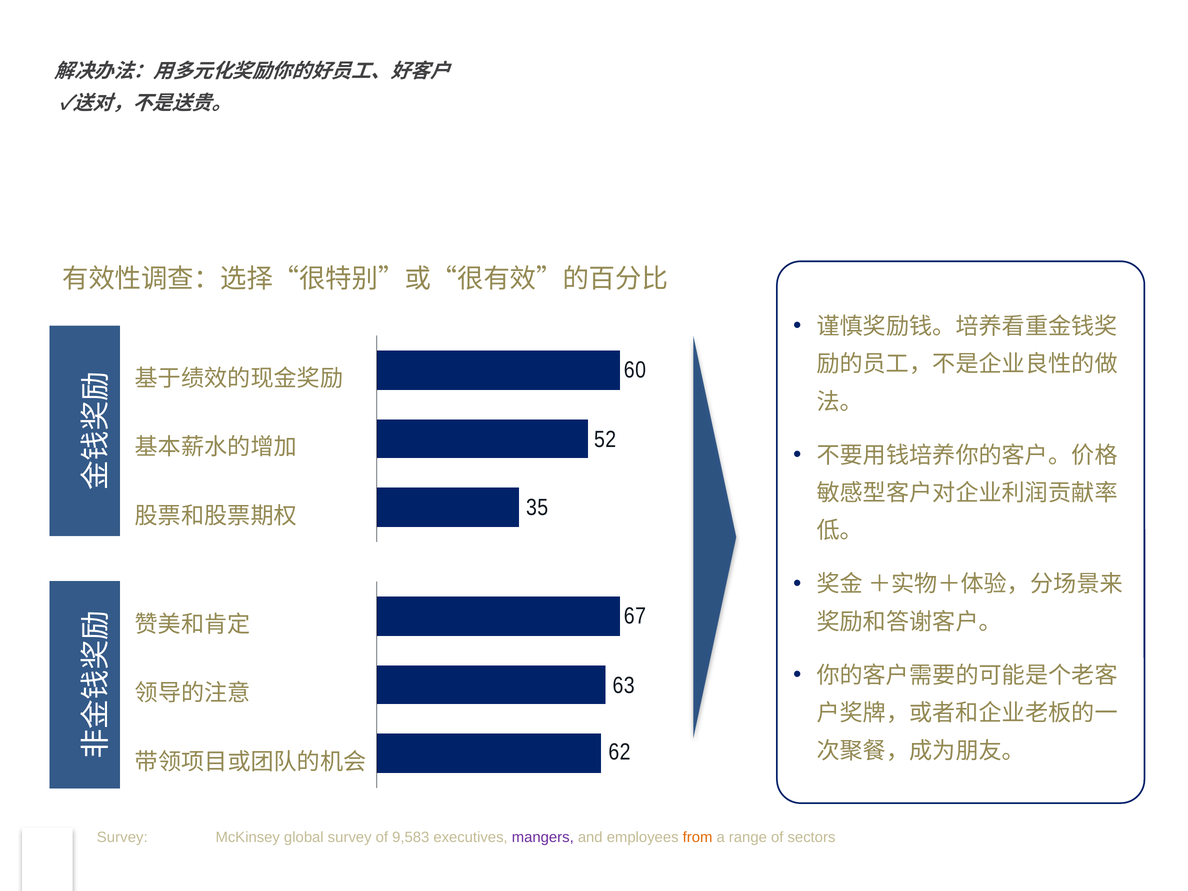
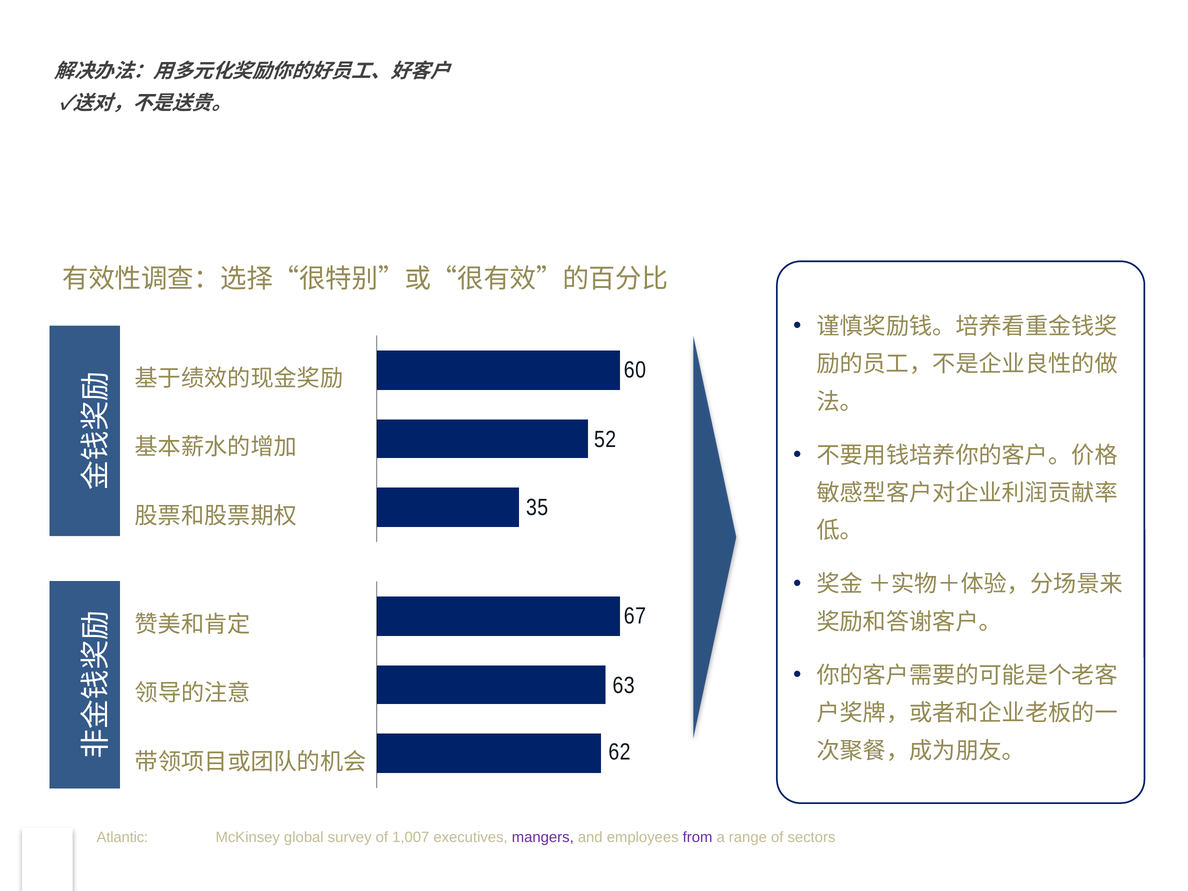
Survey at (122, 837): Survey -> Atlantic
9,583: 9,583 -> 1,007
from colour: orange -> purple
